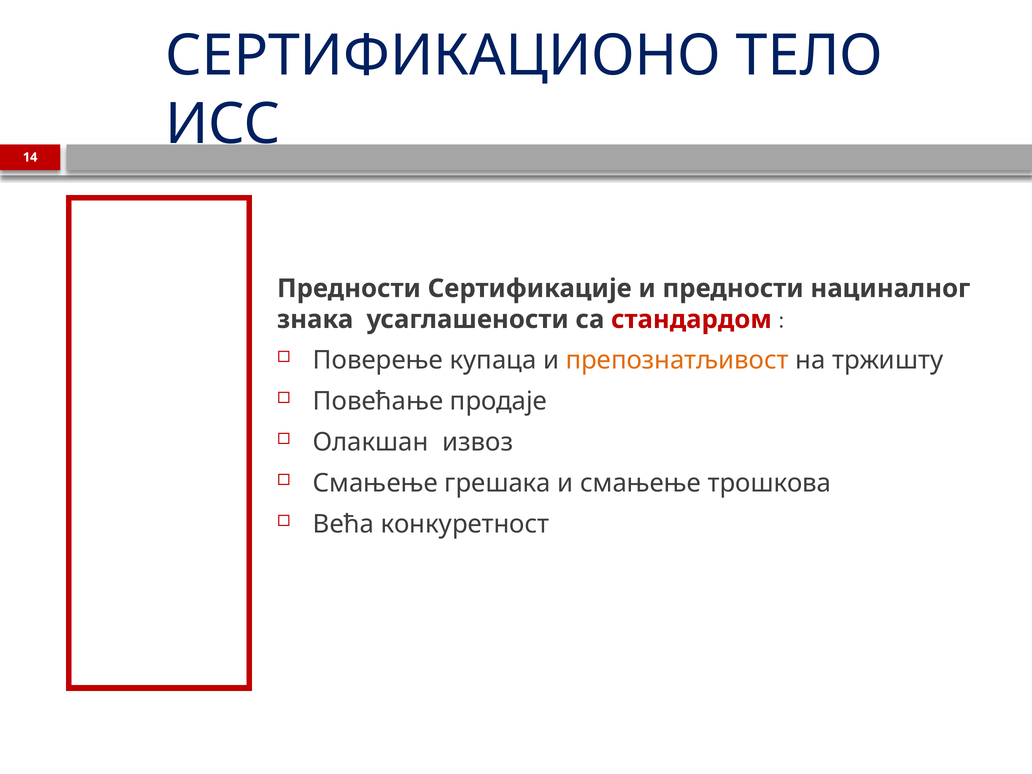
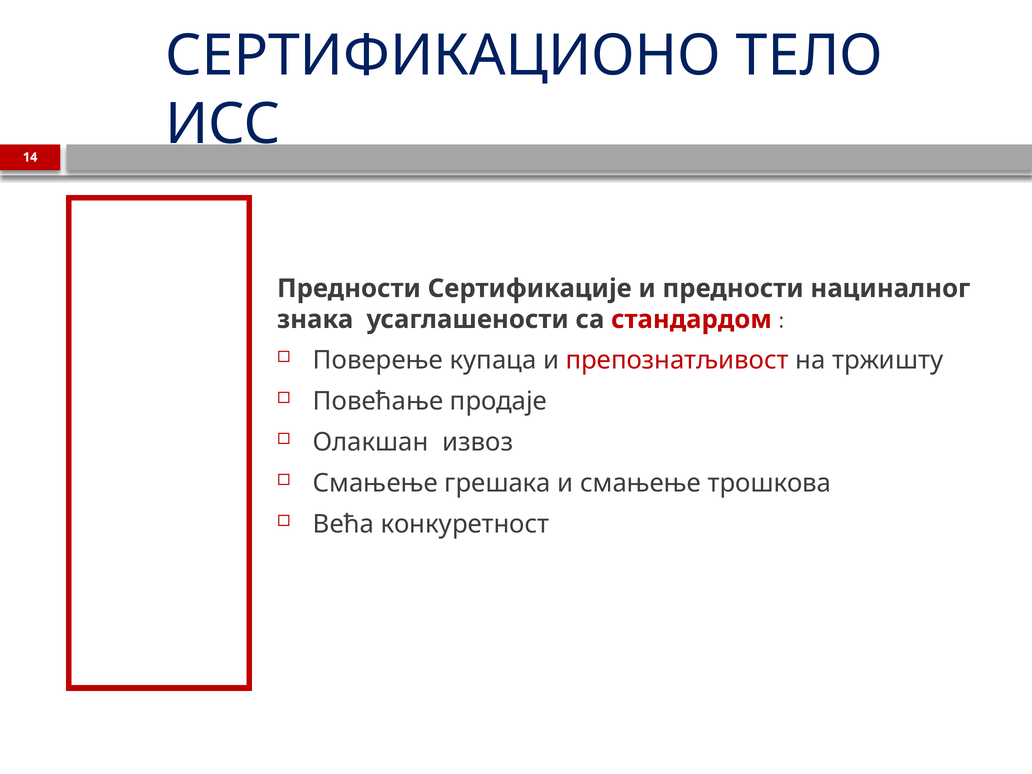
препознатљивост colour: orange -> red
